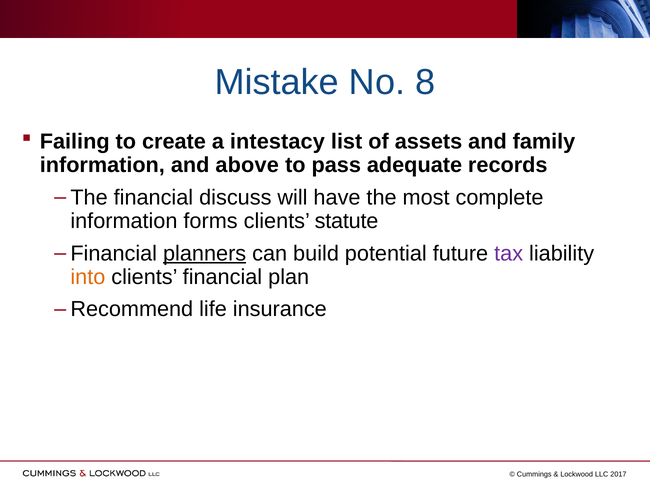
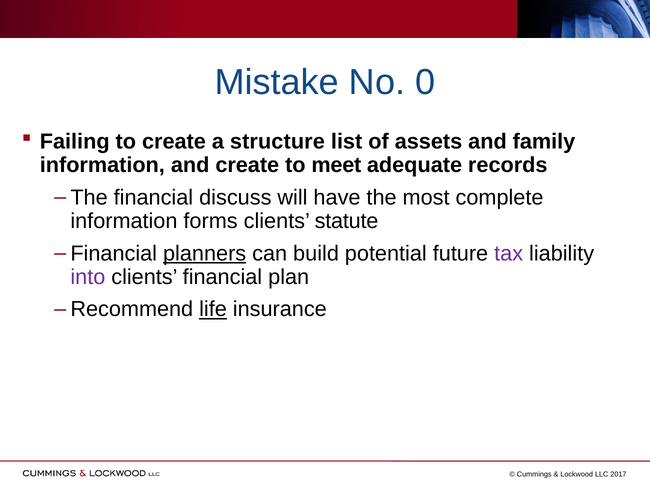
8: 8 -> 0
intestacy: intestacy -> structure
and above: above -> create
pass: pass -> meet
into colour: orange -> purple
life underline: none -> present
